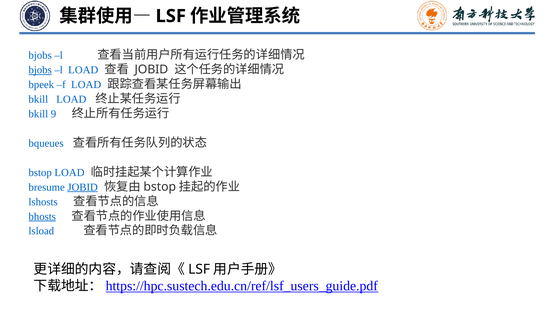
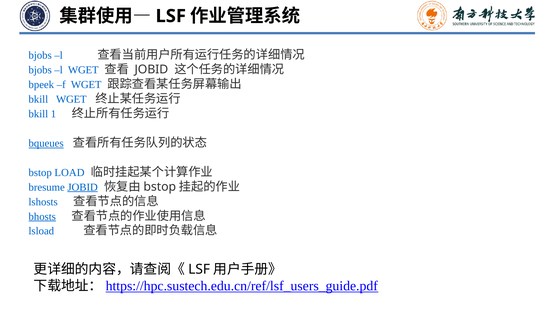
bjobs at (40, 70) underline: present -> none
l LOAD: LOAD -> WGET
f LOAD: LOAD -> WGET
bkill LOAD: LOAD -> WGET
9: 9 -> 1
bqueues underline: none -> present
